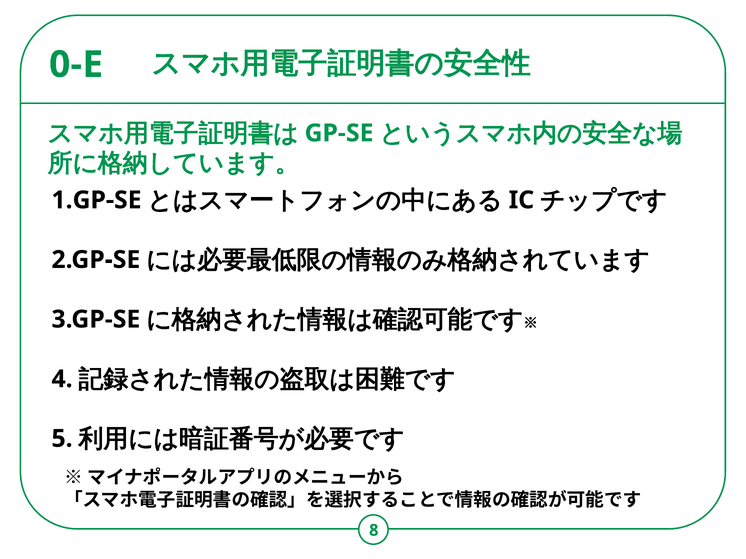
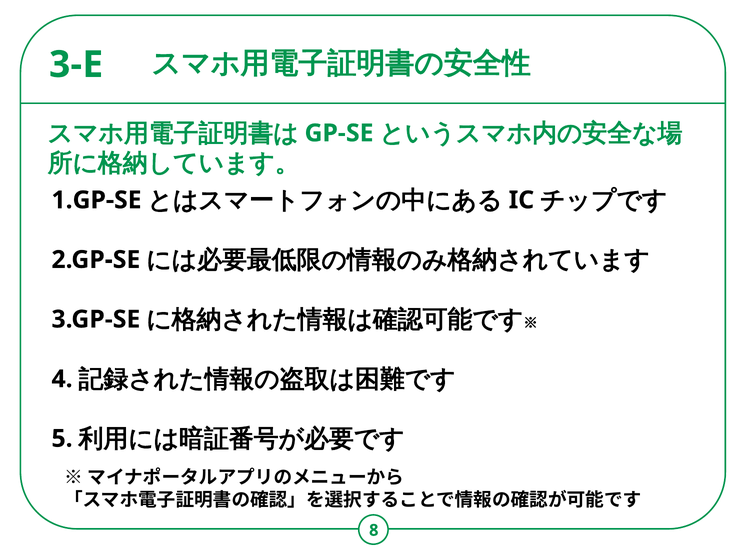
0-E: 0-E -> 3-E
